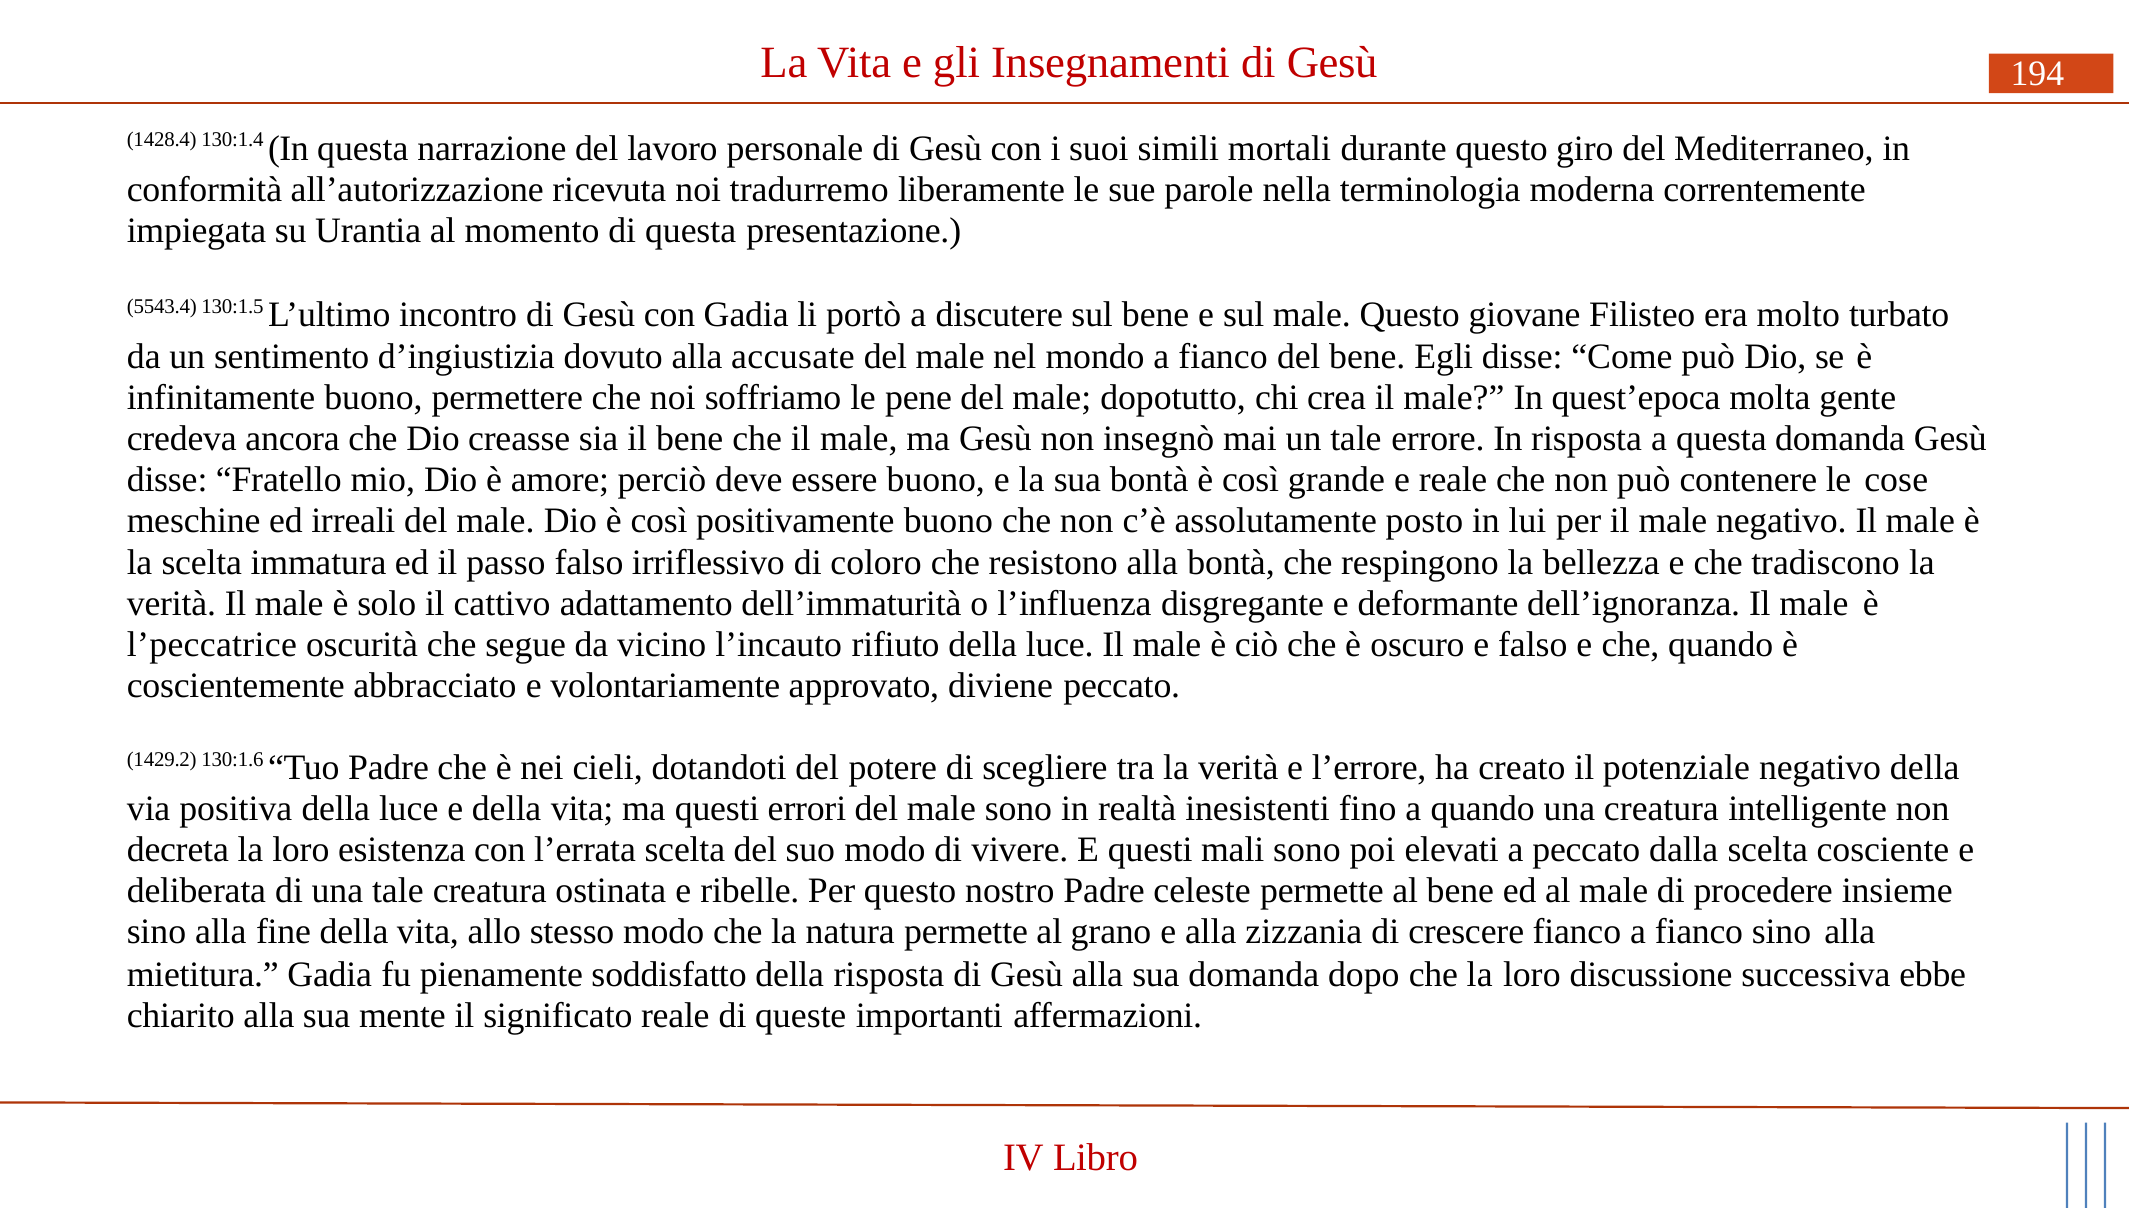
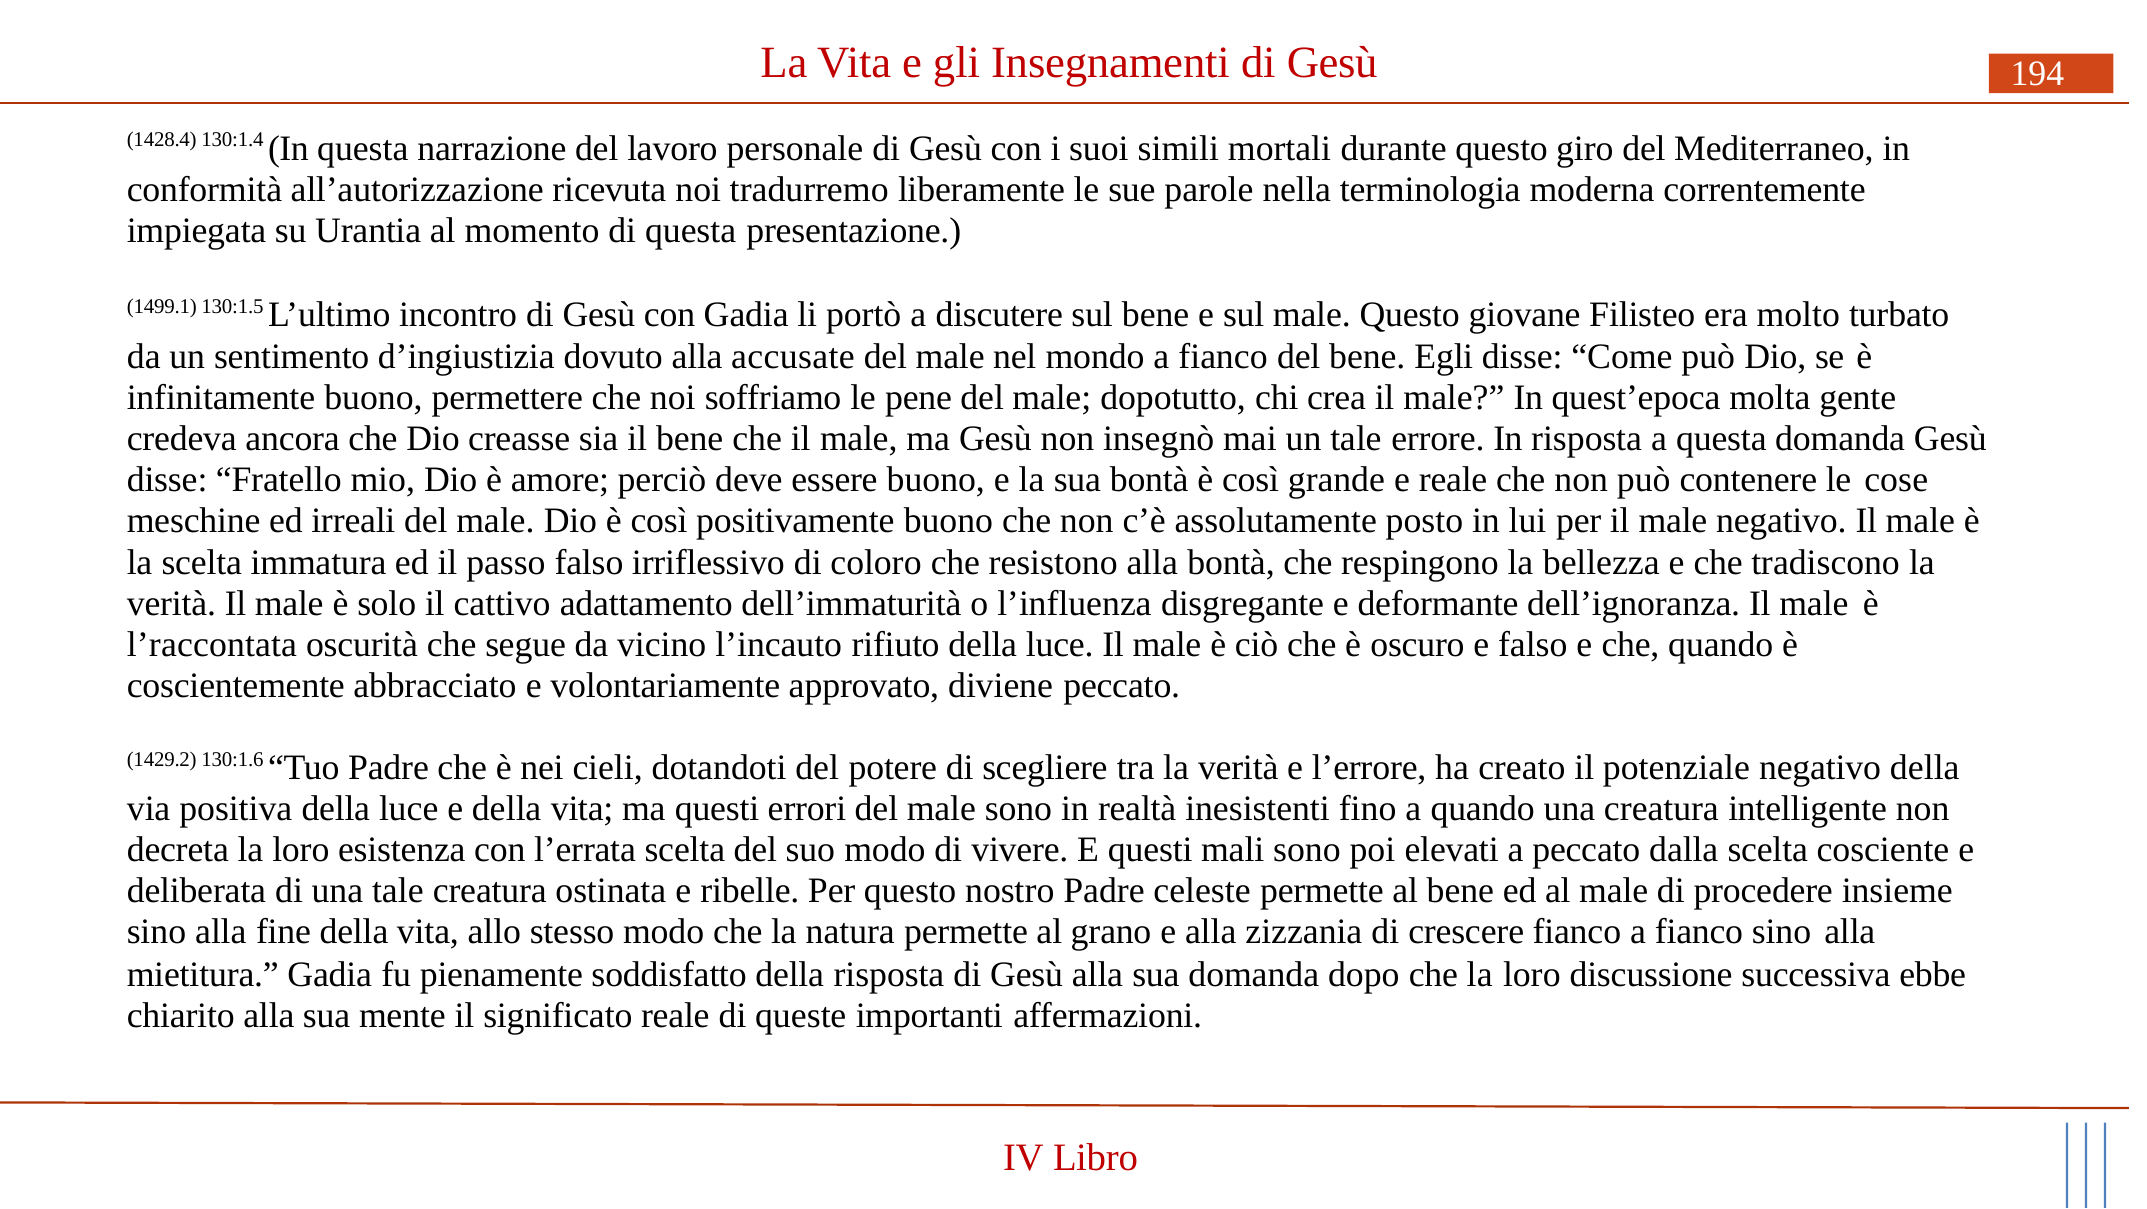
5543.4: 5543.4 -> 1499.1
l’peccatrice: l’peccatrice -> l’raccontata
